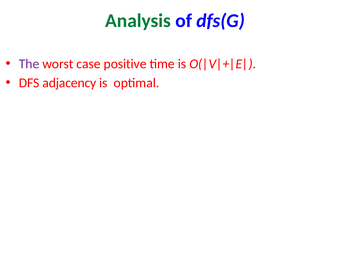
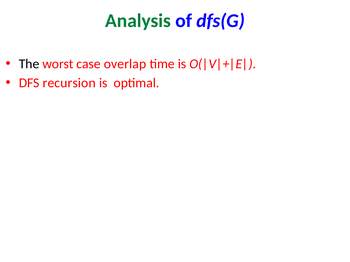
The colour: purple -> black
positive: positive -> overlap
adjacency: adjacency -> recursion
